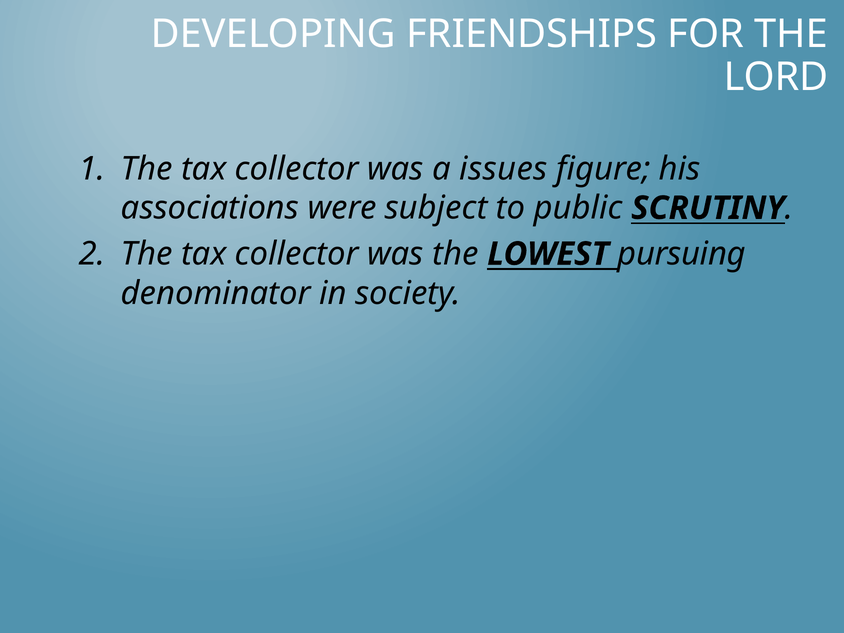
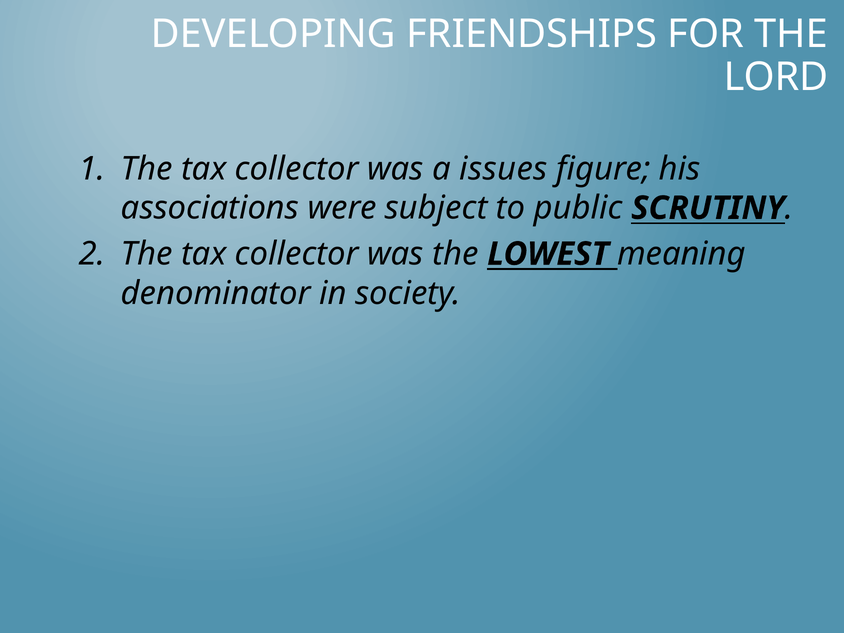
pursuing: pursuing -> meaning
